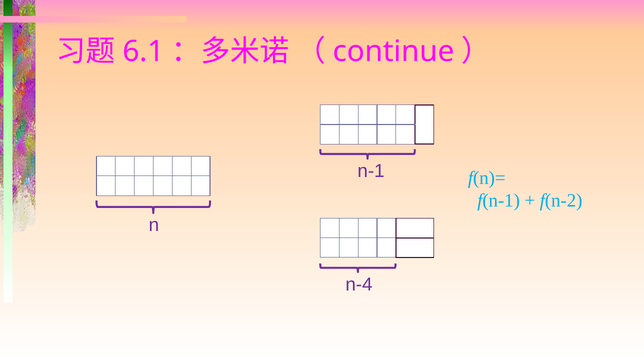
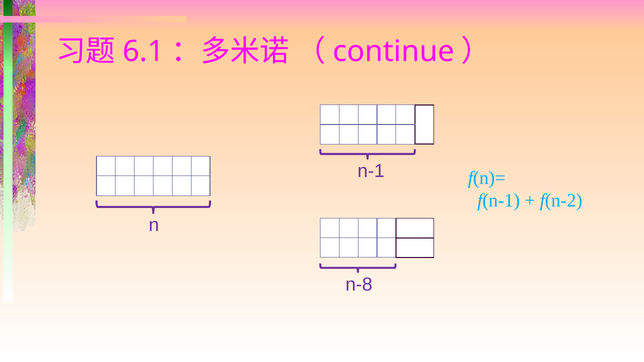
n-4: n-4 -> n-8
